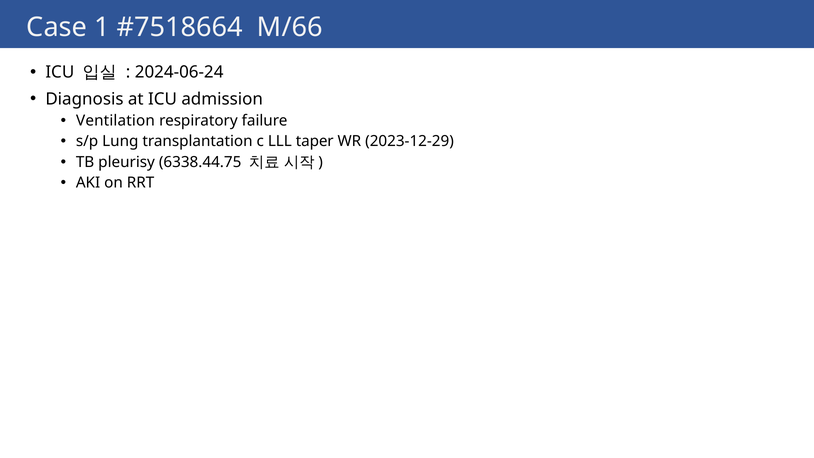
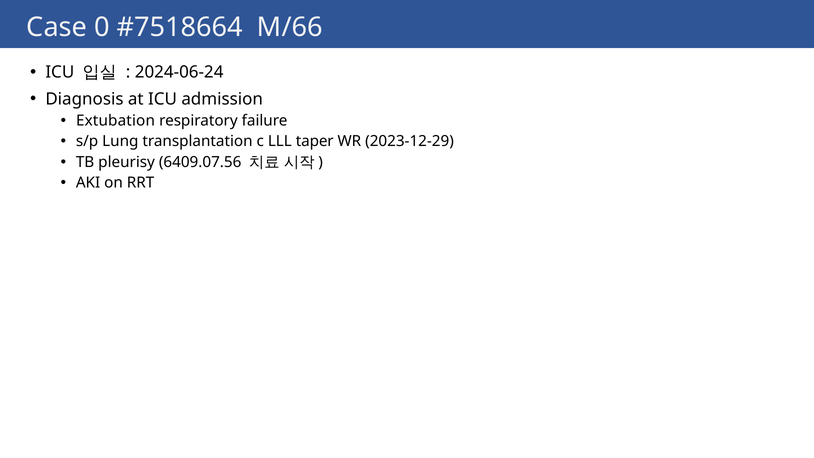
1: 1 -> 0
Ventilation: Ventilation -> Extubation
6338.44.75: 6338.44.75 -> 6409.07.56
